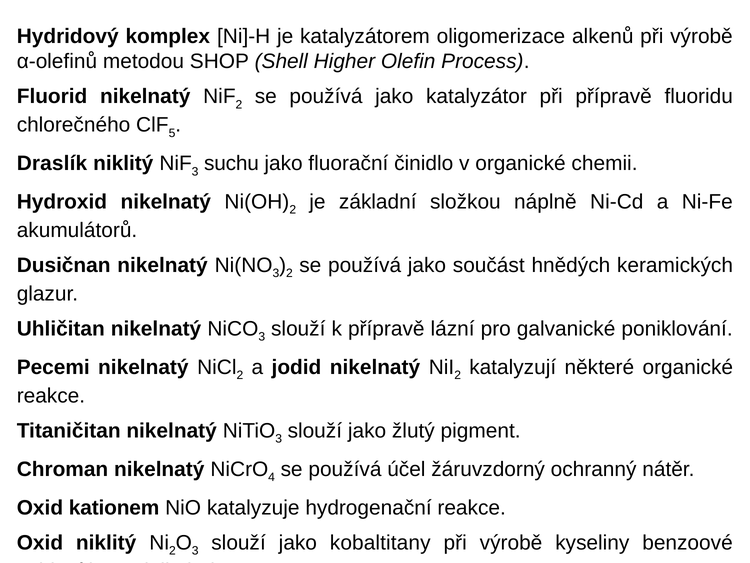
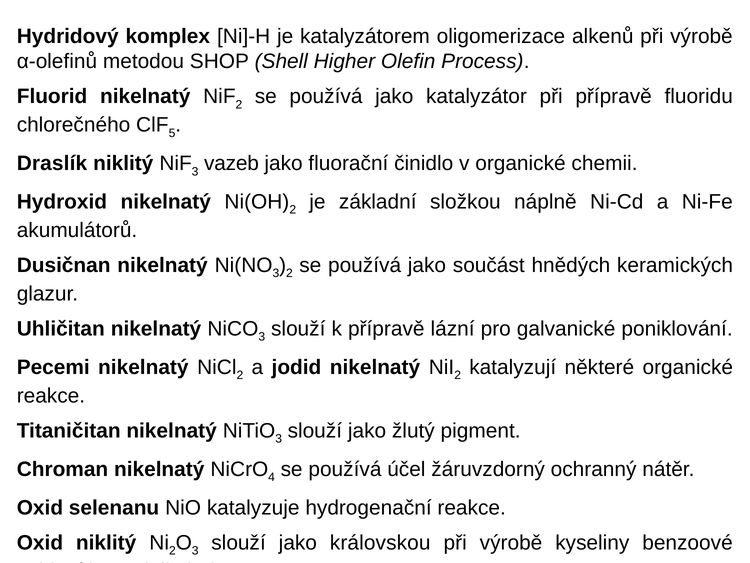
suchu: suchu -> vazeb
kationem: kationem -> selenanu
kobaltitany: kobaltitany -> královskou
